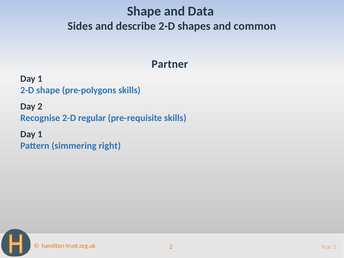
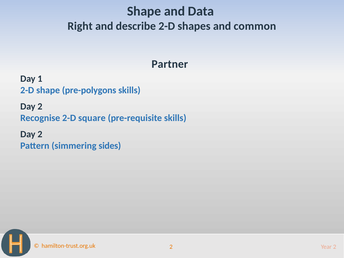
Sides: Sides -> Right
regular: regular -> square
1 at (40, 134): 1 -> 2
right: right -> sides
